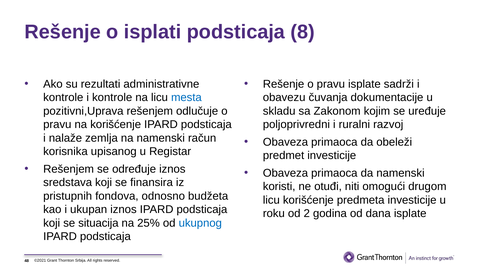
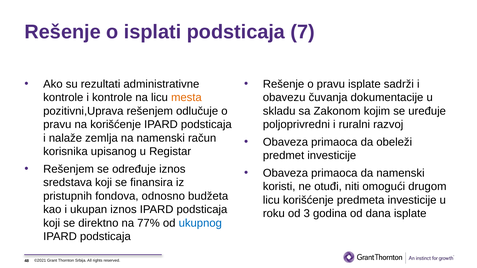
8: 8 -> 7
mesta colour: blue -> orange
2: 2 -> 3
situacija: situacija -> direktno
25%: 25% -> 77%
